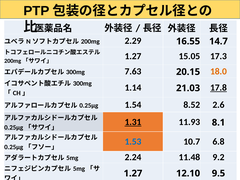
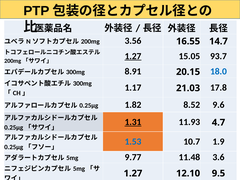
2.29: 2.29 -> 3.56
1.27 at (133, 56) underline: none -> present
17.3: 17.3 -> 93.7
7.63: 7.63 -> 8.91
18.0 colour: orange -> blue
1.14: 1.14 -> 1.17
17.8 underline: present -> none
1.54: 1.54 -> 1.82
8.52 2.6: 2.6 -> 9.6
8.1: 8.1 -> 4.7
6.8: 6.8 -> 1.9
2.24: 2.24 -> 9.77
9.2: 9.2 -> 3.6
